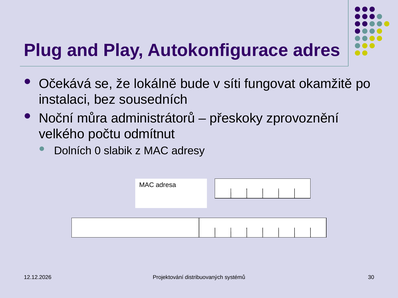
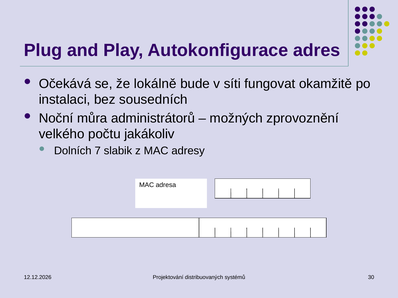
přeskoky: přeskoky -> možných
odmítnut: odmítnut -> jakákoliv
0: 0 -> 7
